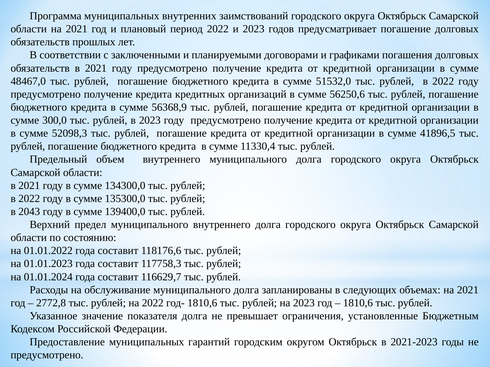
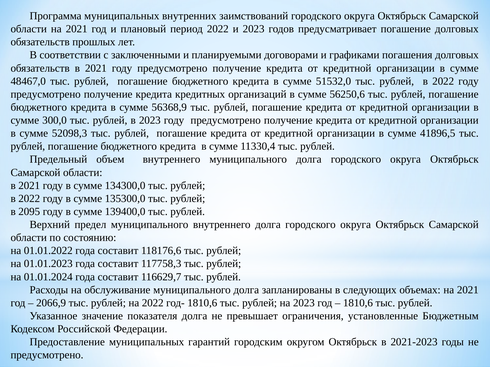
2043: 2043 -> 2095
2772,8: 2772,8 -> 2066,9
